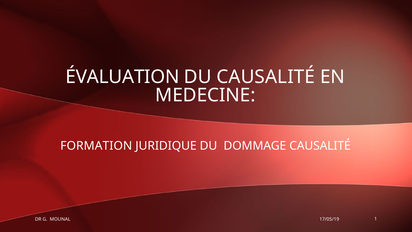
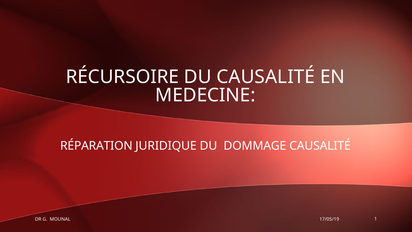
ÉVALUATION: ÉVALUATION -> RÉCURSOIRE
FORMATION: FORMATION -> RÉPARATION
